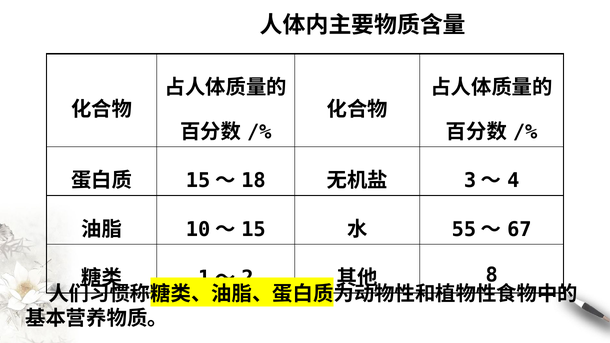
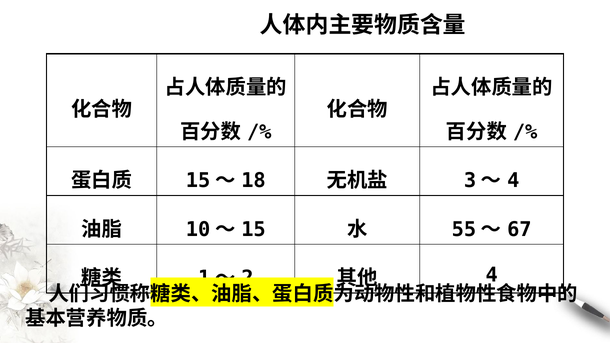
8 at (492, 275): 8 -> 4
